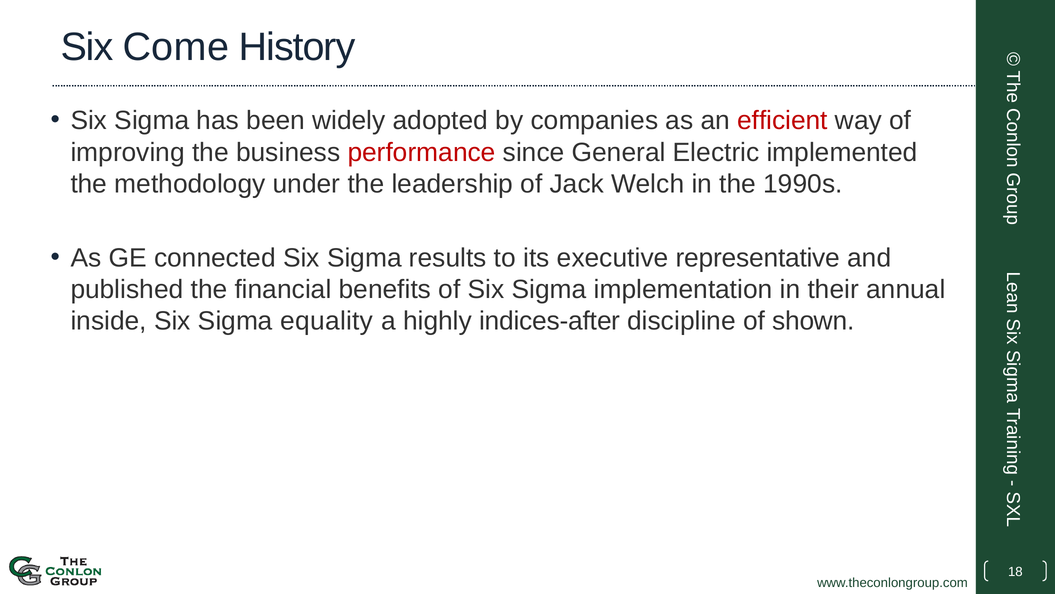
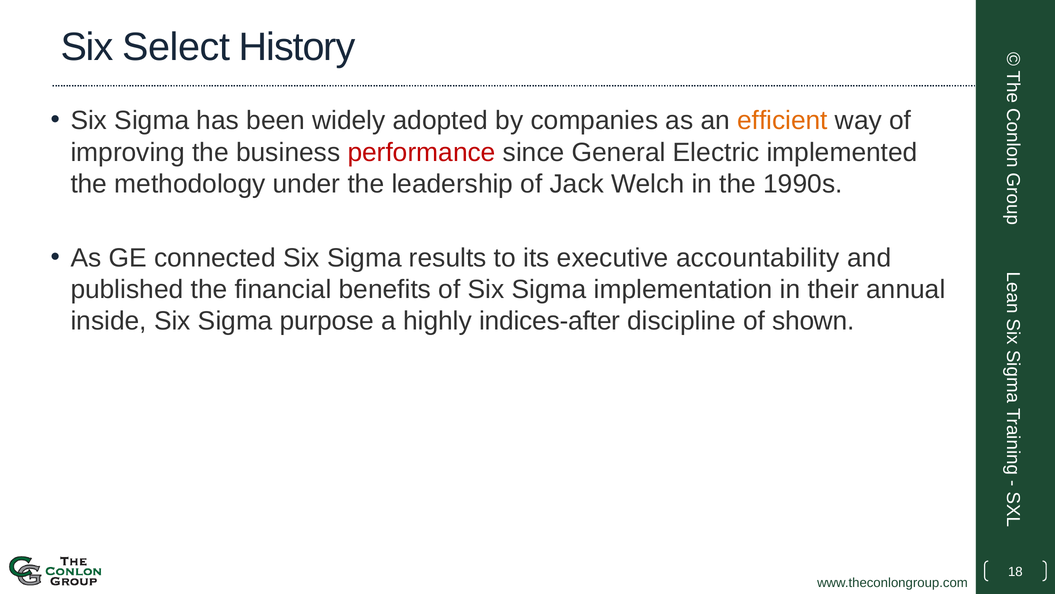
Come: Come -> Select
efficient colour: red -> orange
representative: representative -> accountability
equality: equality -> purpose
